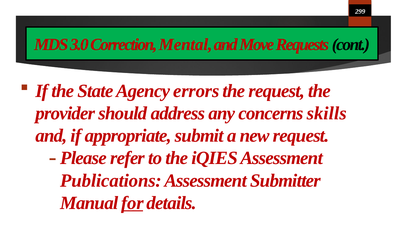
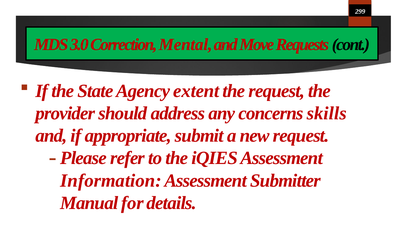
errors: errors -> extent
Publications: Publications -> Information
for underline: present -> none
